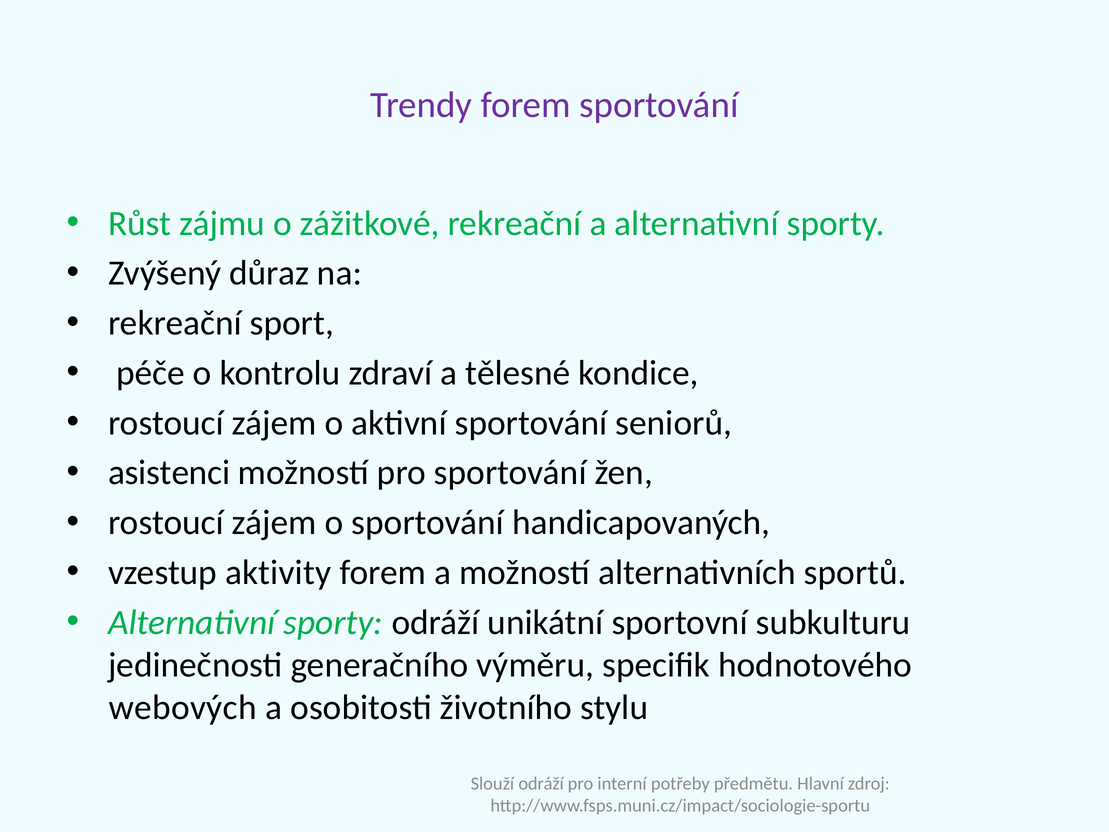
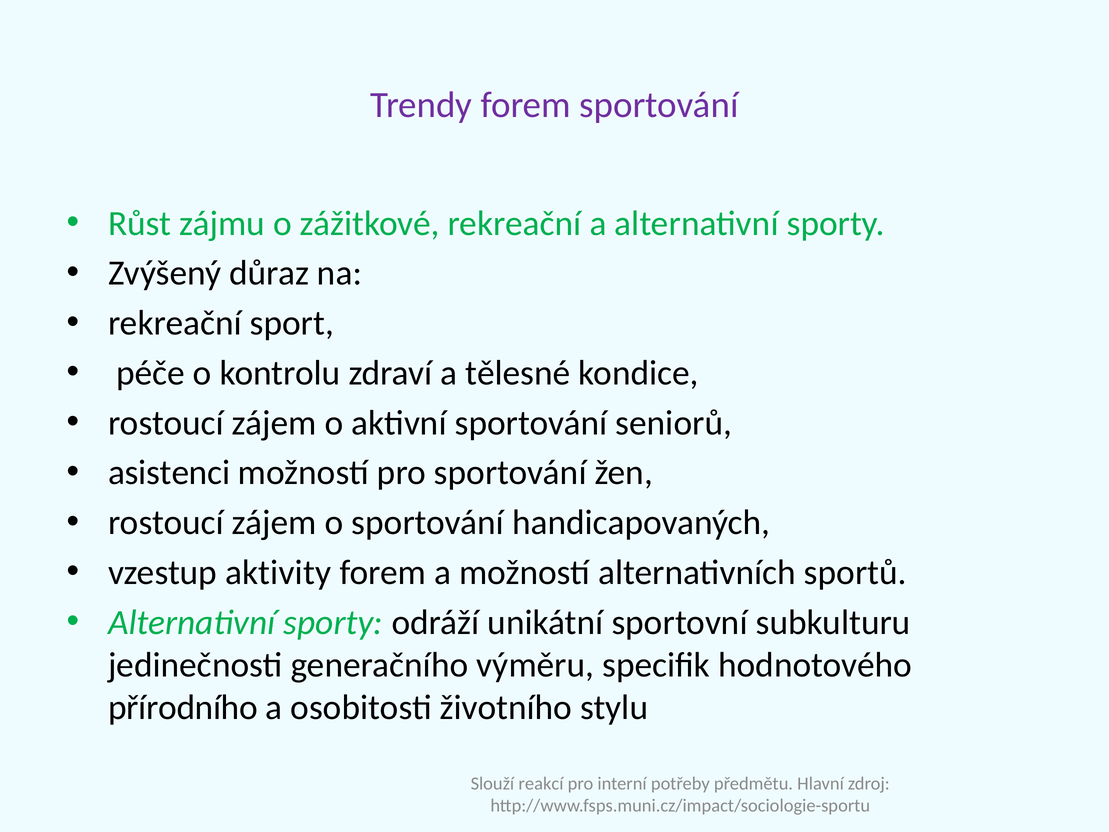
webových: webových -> přírodního
Slouží odráží: odráží -> reakcí
